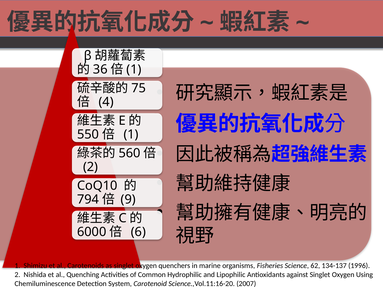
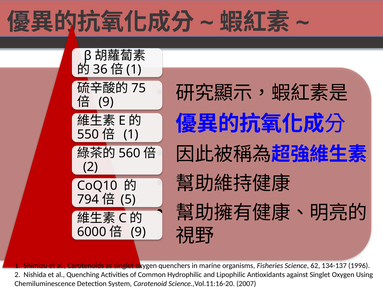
4 at (106, 102): 4 -> 9
9: 9 -> 5
6 at (138, 232): 6 -> 9
